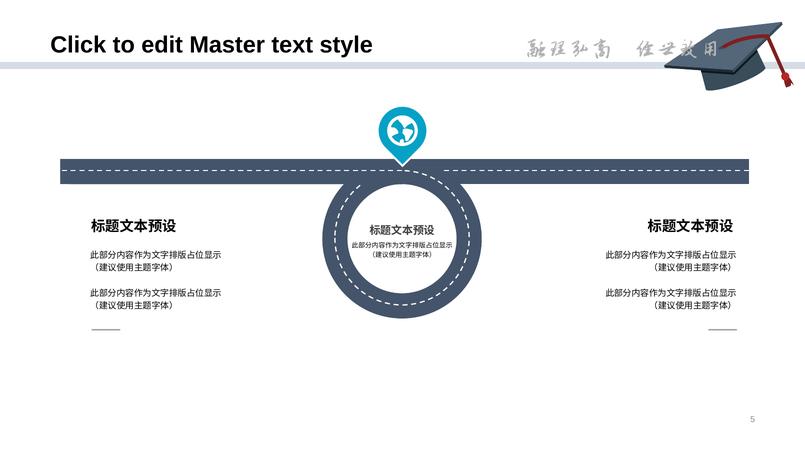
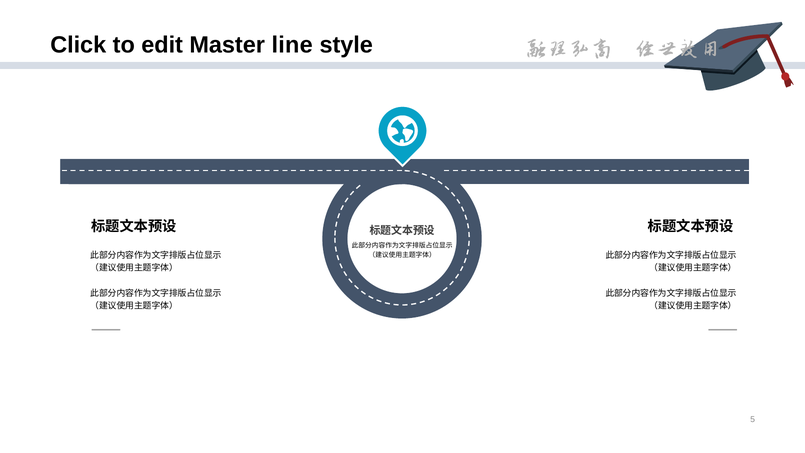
text: text -> line
